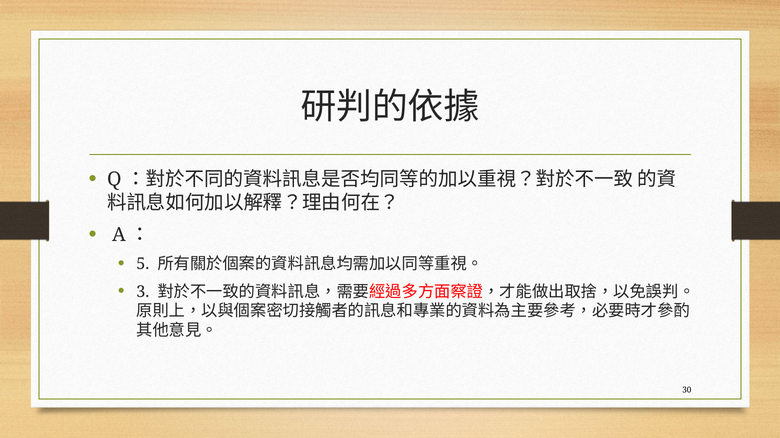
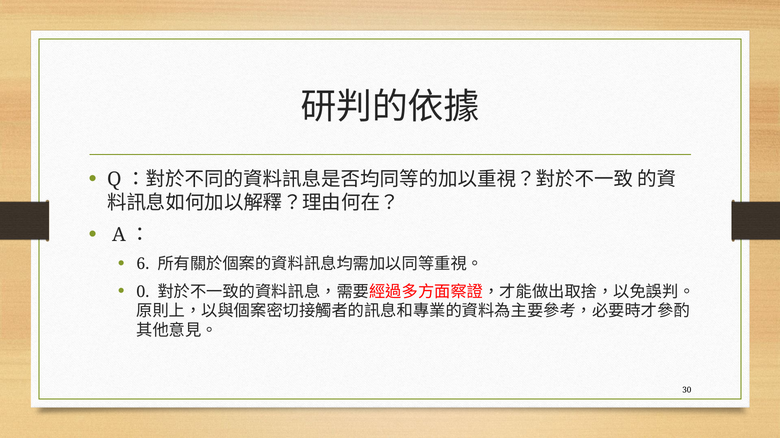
5: 5 -> 6
3: 3 -> 0
